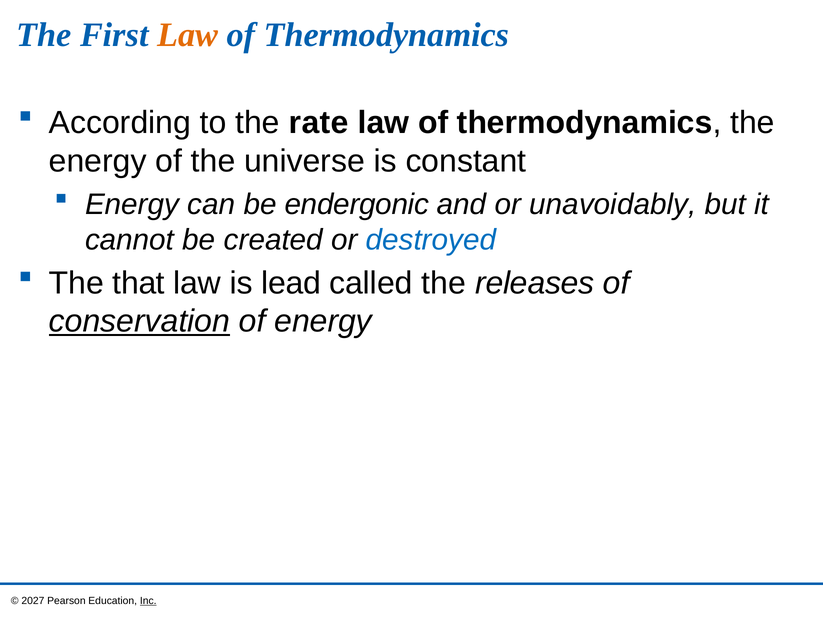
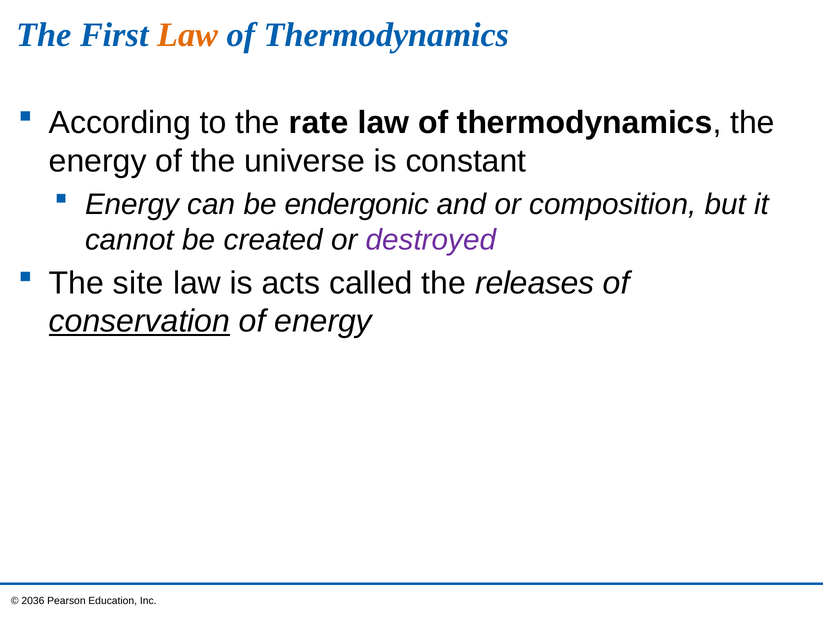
unavoidably: unavoidably -> composition
destroyed colour: blue -> purple
that: that -> site
lead: lead -> acts
2027: 2027 -> 2036
Inc underline: present -> none
